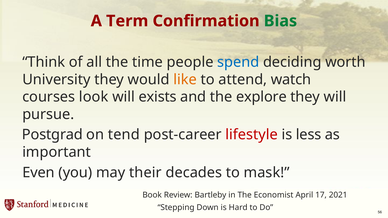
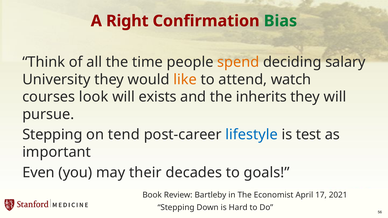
Term: Term -> Right
spend colour: blue -> orange
worth: worth -> salary
explore: explore -> inherits
Postgrad at (52, 135): Postgrad -> Stepping
lifestyle colour: red -> blue
less: less -> test
mask: mask -> goals
